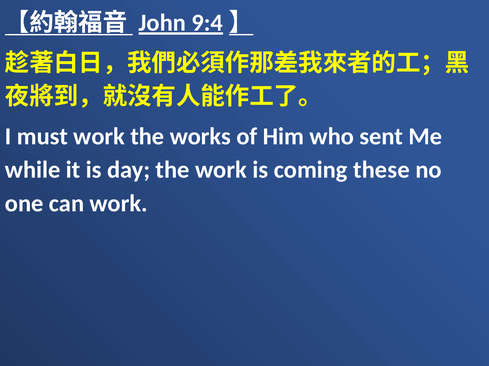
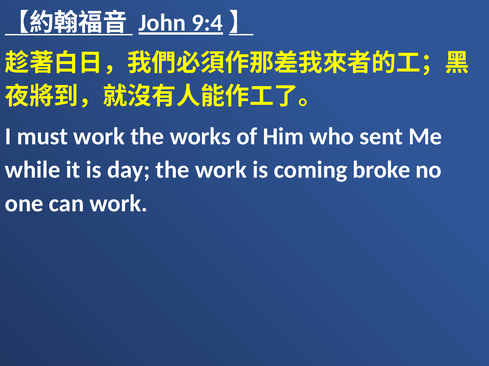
these: these -> broke
